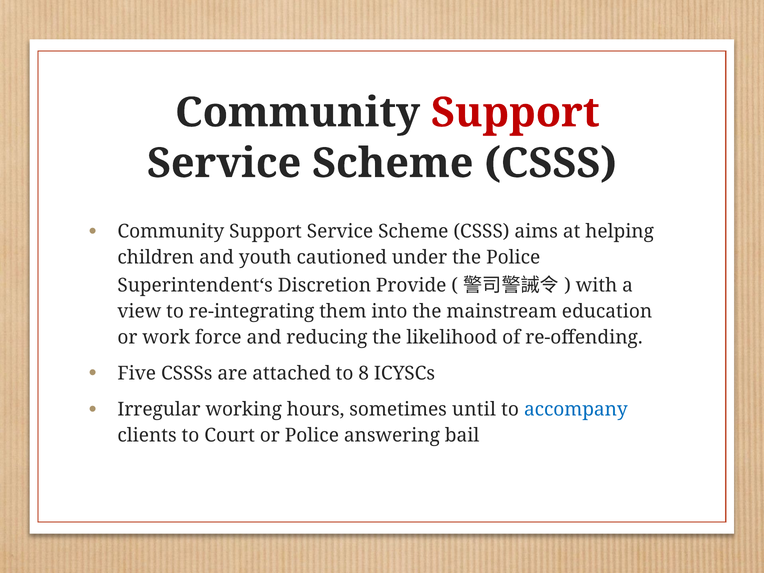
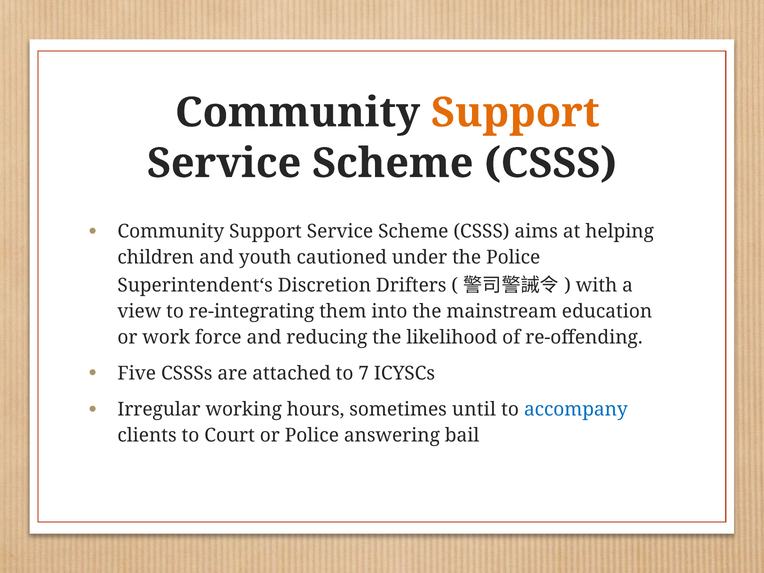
Support at (515, 113) colour: red -> orange
Provide: Provide -> Drifters
8: 8 -> 7
